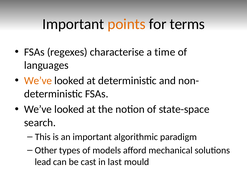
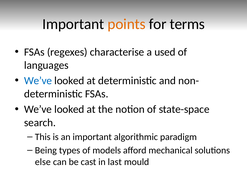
time: time -> used
We’ve at (38, 80) colour: orange -> blue
Other: Other -> Being
lead: lead -> else
